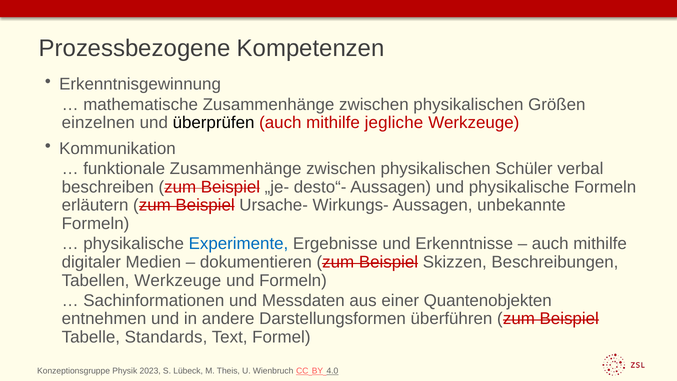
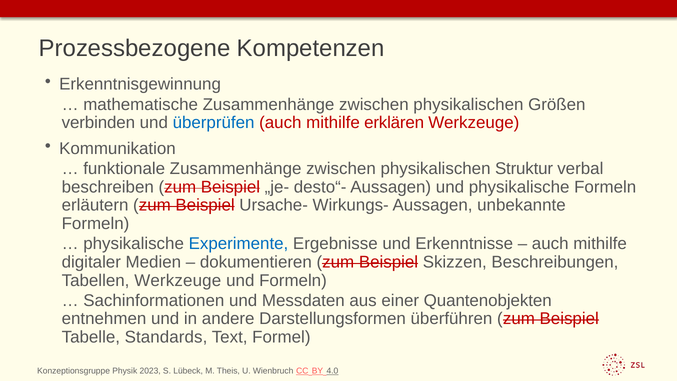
einzelnen: einzelnen -> verbinden
überprüfen colour: black -> blue
jegliche: jegliche -> erklären
Schüler: Schüler -> Struktur
